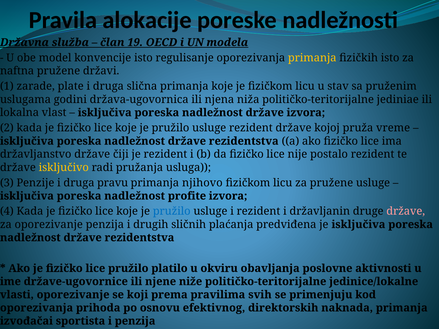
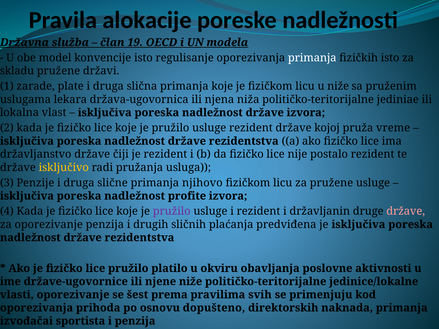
primanja at (312, 58) colour: yellow -> white
naftna: naftna -> skladu
u stav: stav -> niže
godini: godini -> lekara
pravu: pravu -> slične
pružilo at (172, 211) colour: blue -> purple
koji: koji -> šest
efektivnog: efektivnog -> dopušteno
